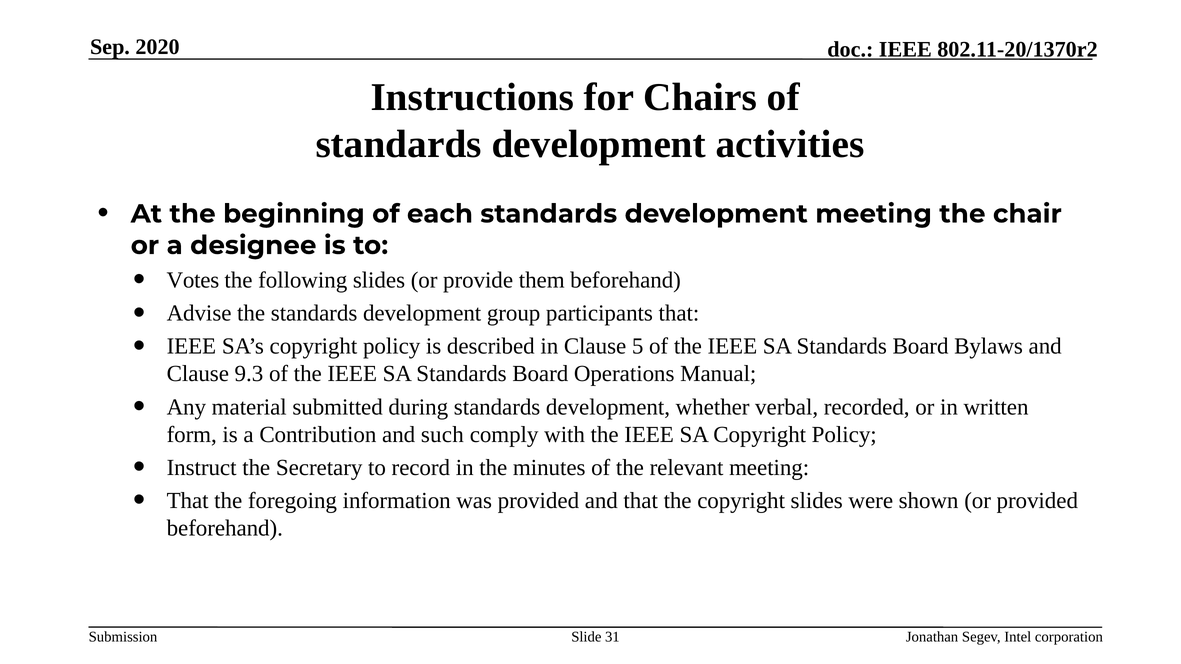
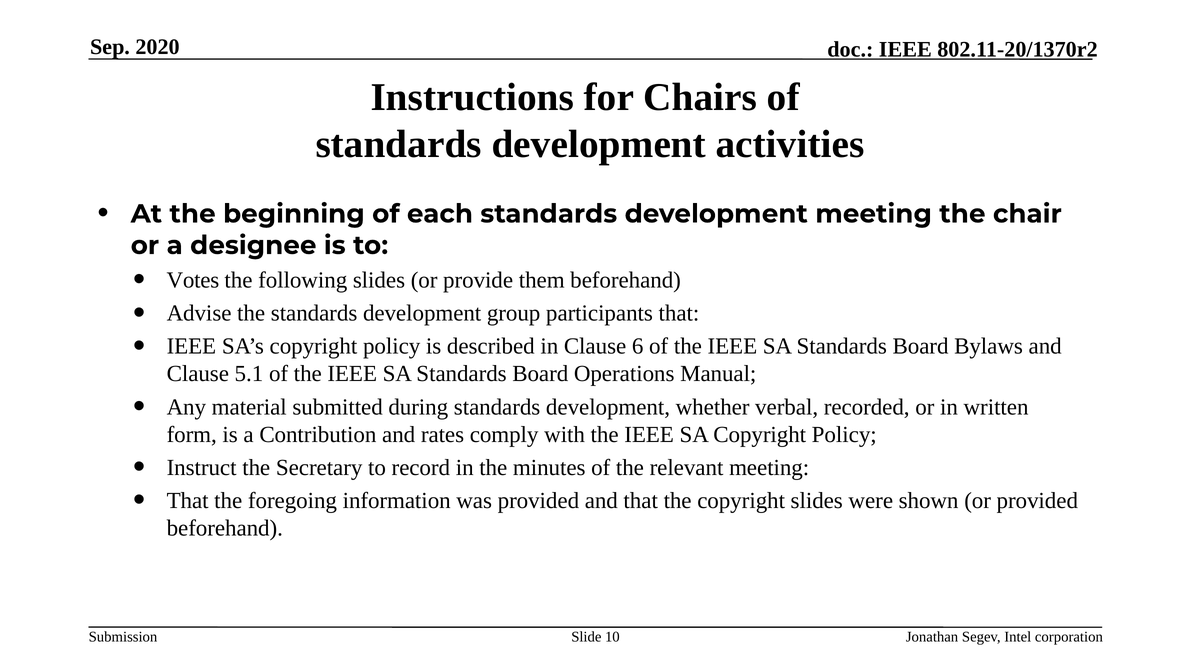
5: 5 -> 6
9.3: 9.3 -> 5.1
such: such -> rates
31: 31 -> 10
